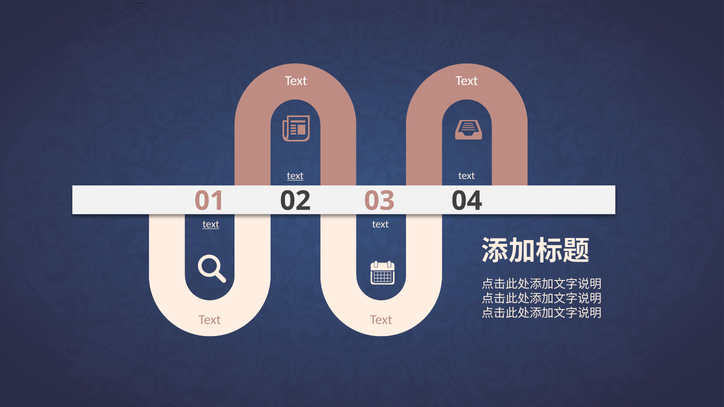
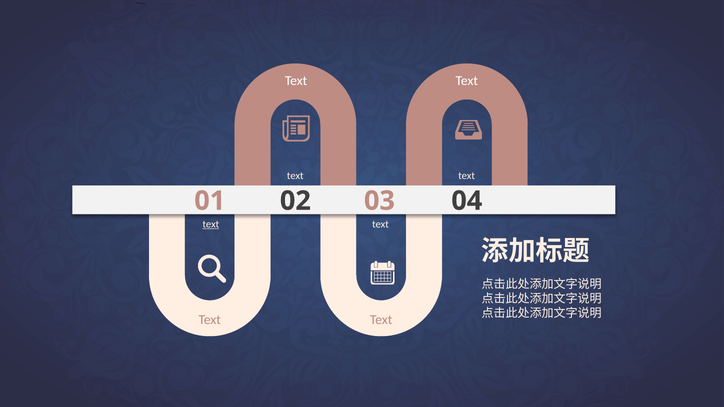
text at (295, 176) underline: present -> none
